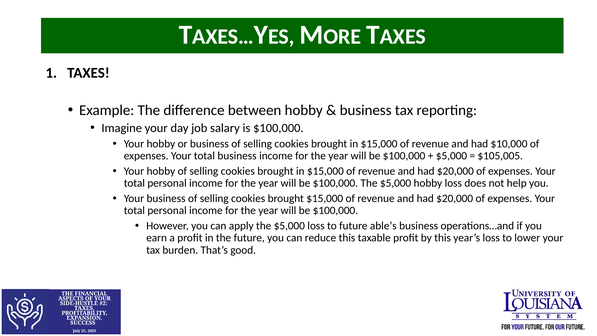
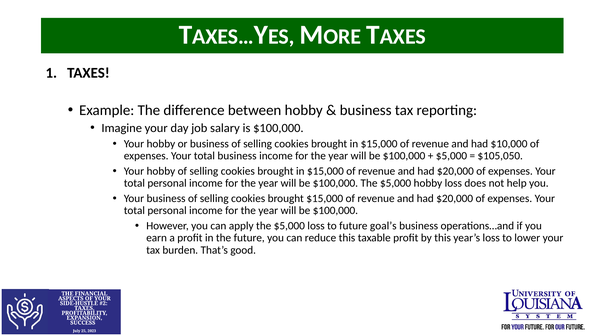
$105,005: $105,005 -> $105,050
able’s: able’s -> goal’s
